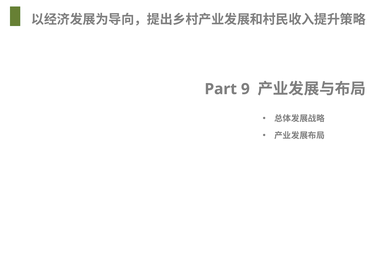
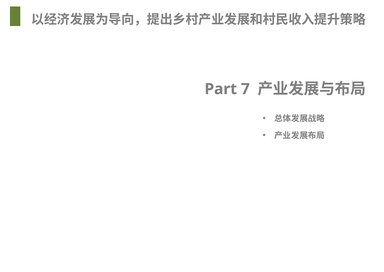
9: 9 -> 7
